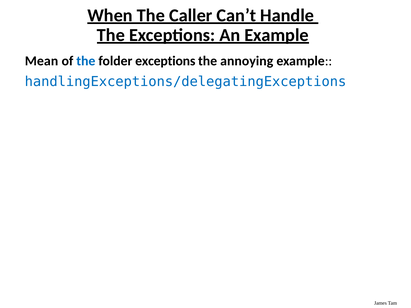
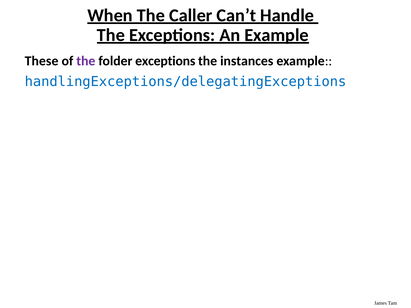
Mean: Mean -> These
the at (86, 61) colour: blue -> purple
annoying: annoying -> instances
